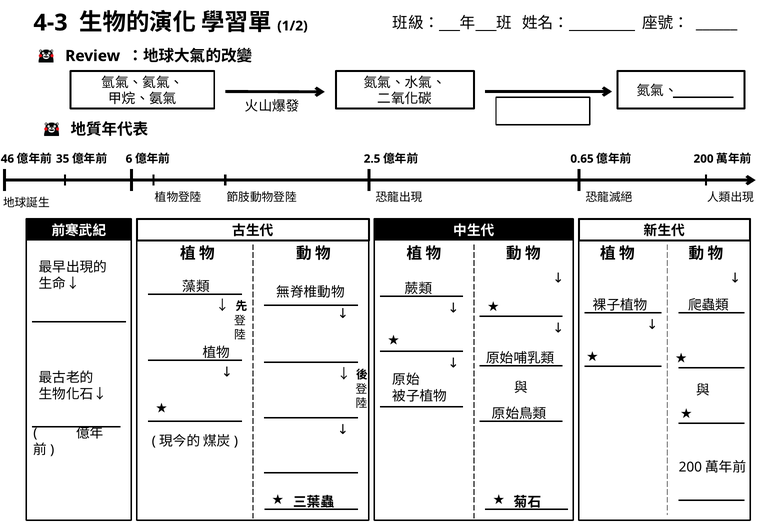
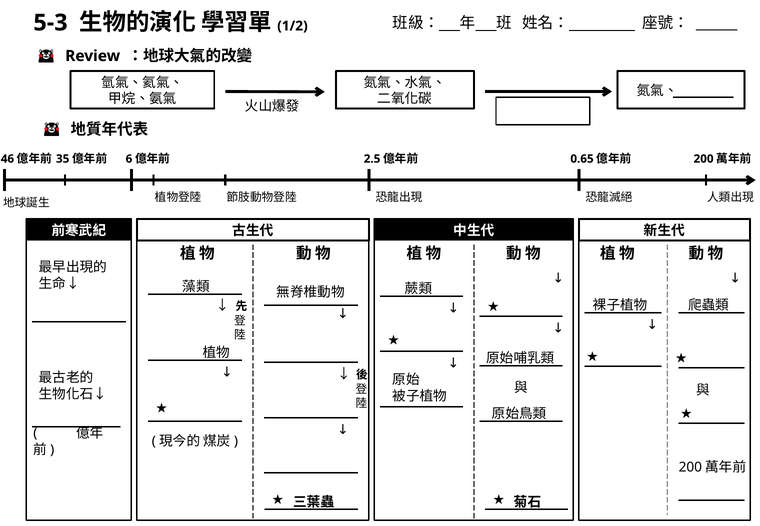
4-3: 4-3 -> 5-3
